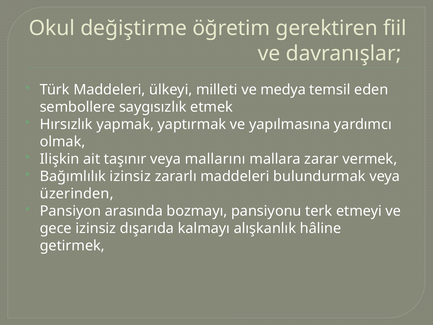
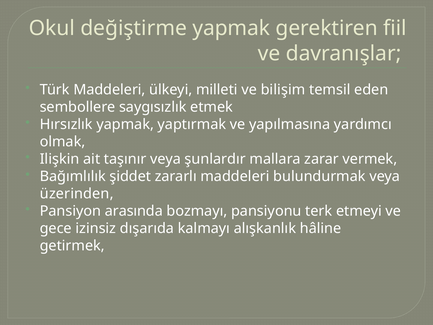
değiştirme öğretim: öğretim -> yapmak
medya: medya -> bilişim
mallarını: mallarını -> şunlardır
Bağımlılık izinsiz: izinsiz -> şiddet
